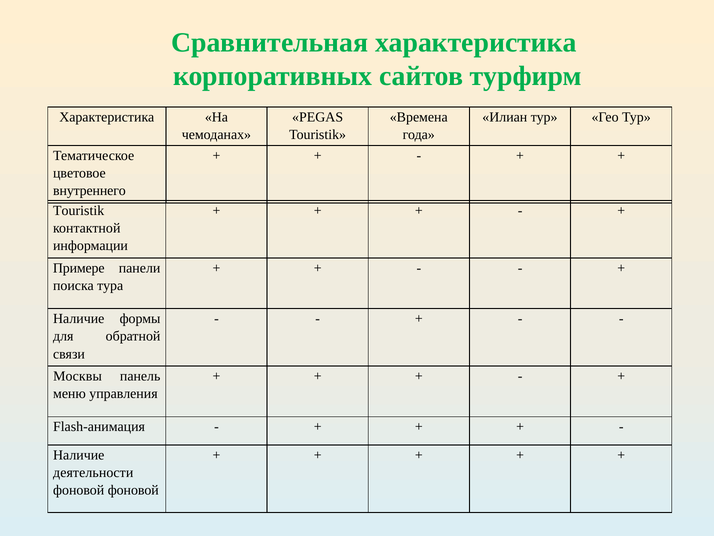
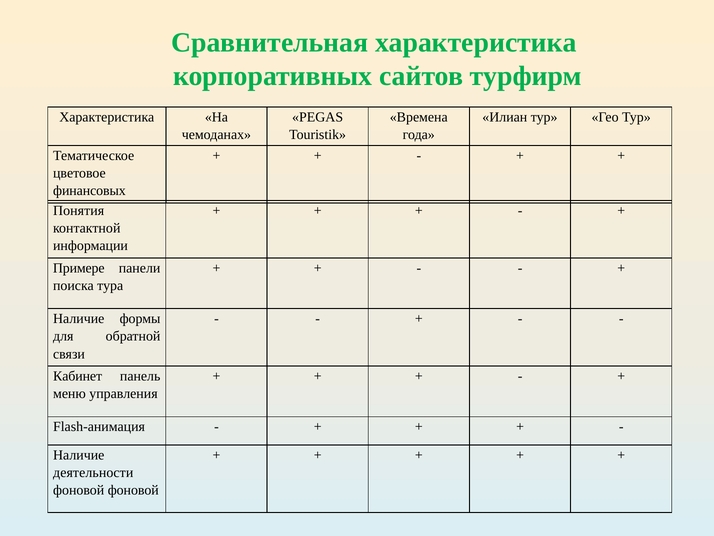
внутреннего: внутреннего -> финансовых
Touristik at (79, 210): Touristik -> Понятия
Москвы: Москвы -> Кабинет
